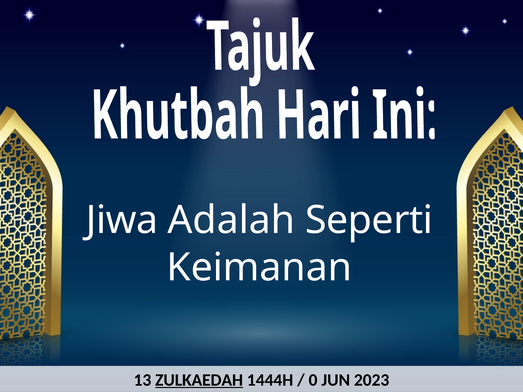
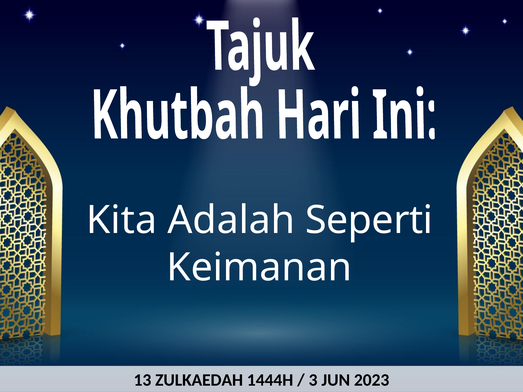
Jiwa: Jiwa -> Kita
ZULKAEDAH underline: present -> none
0: 0 -> 3
